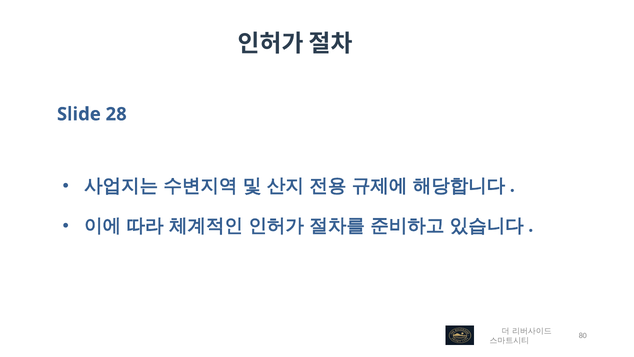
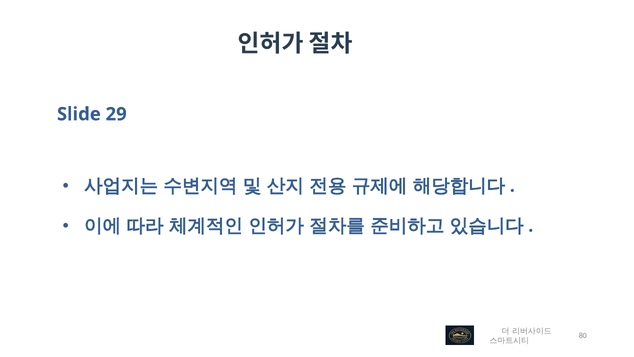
28: 28 -> 29
